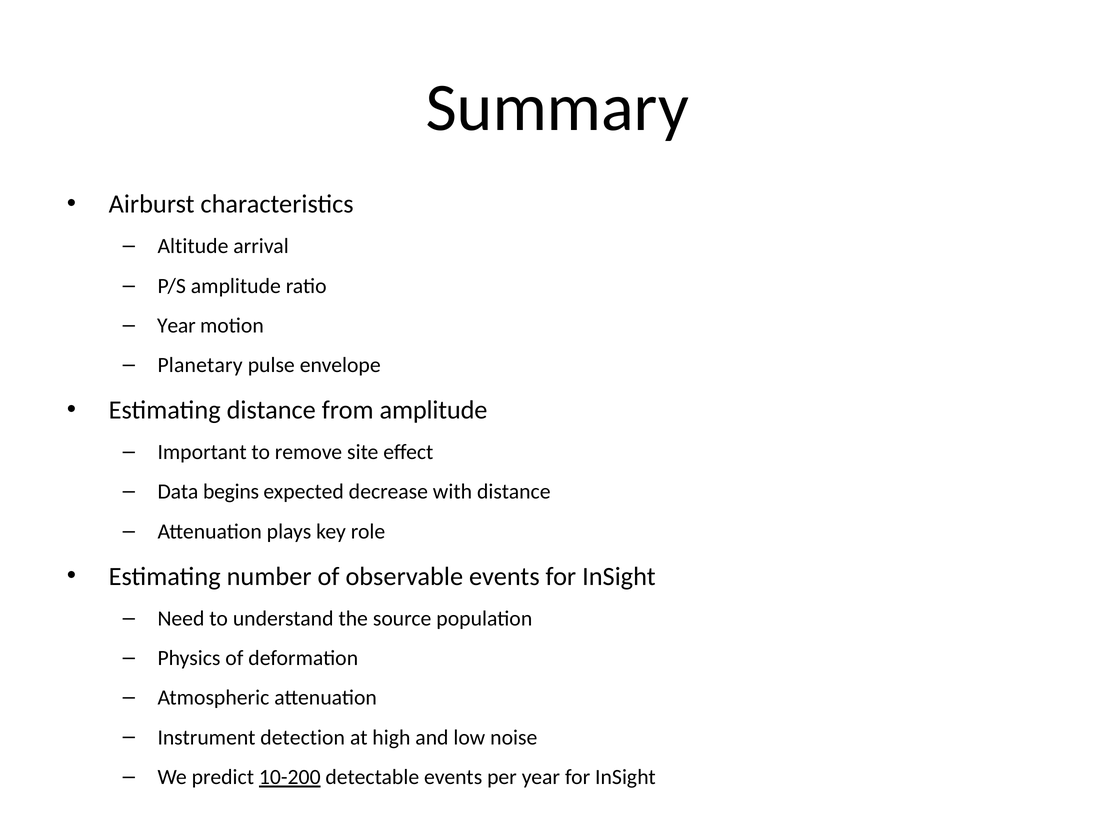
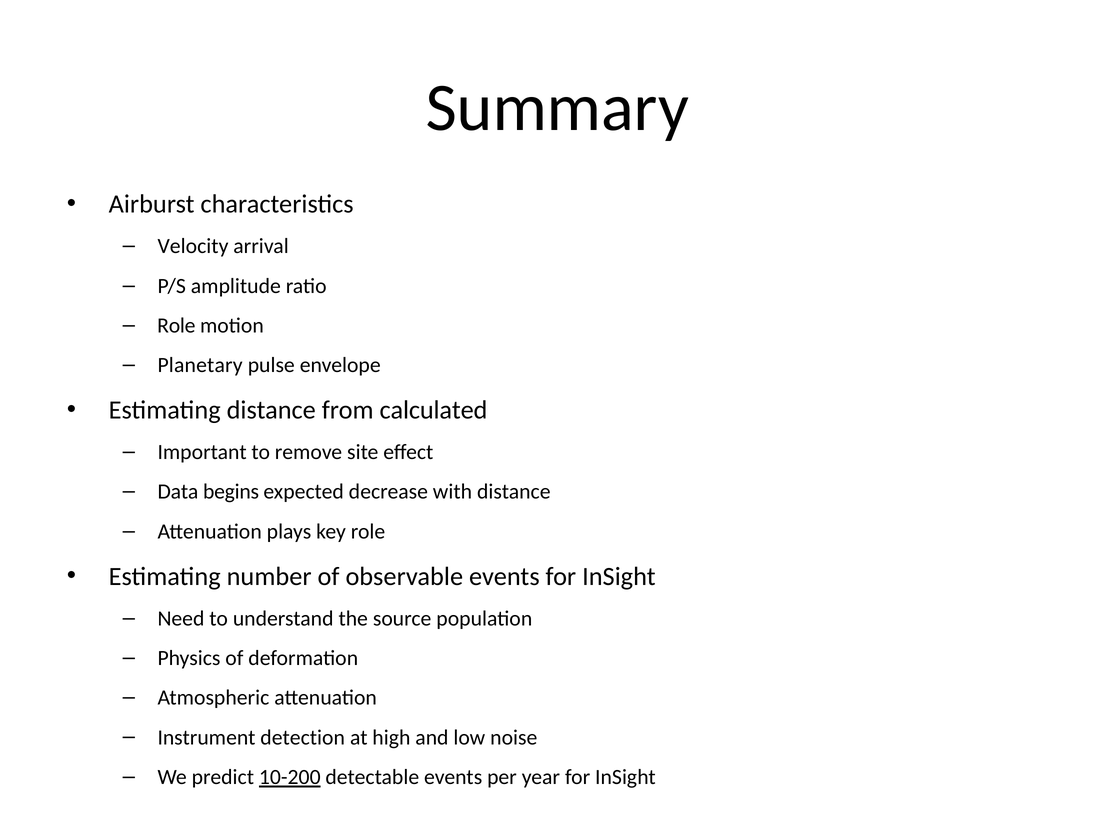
Altitude: Altitude -> Velocity
Year at (176, 326): Year -> Role
from amplitude: amplitude -> calculated
